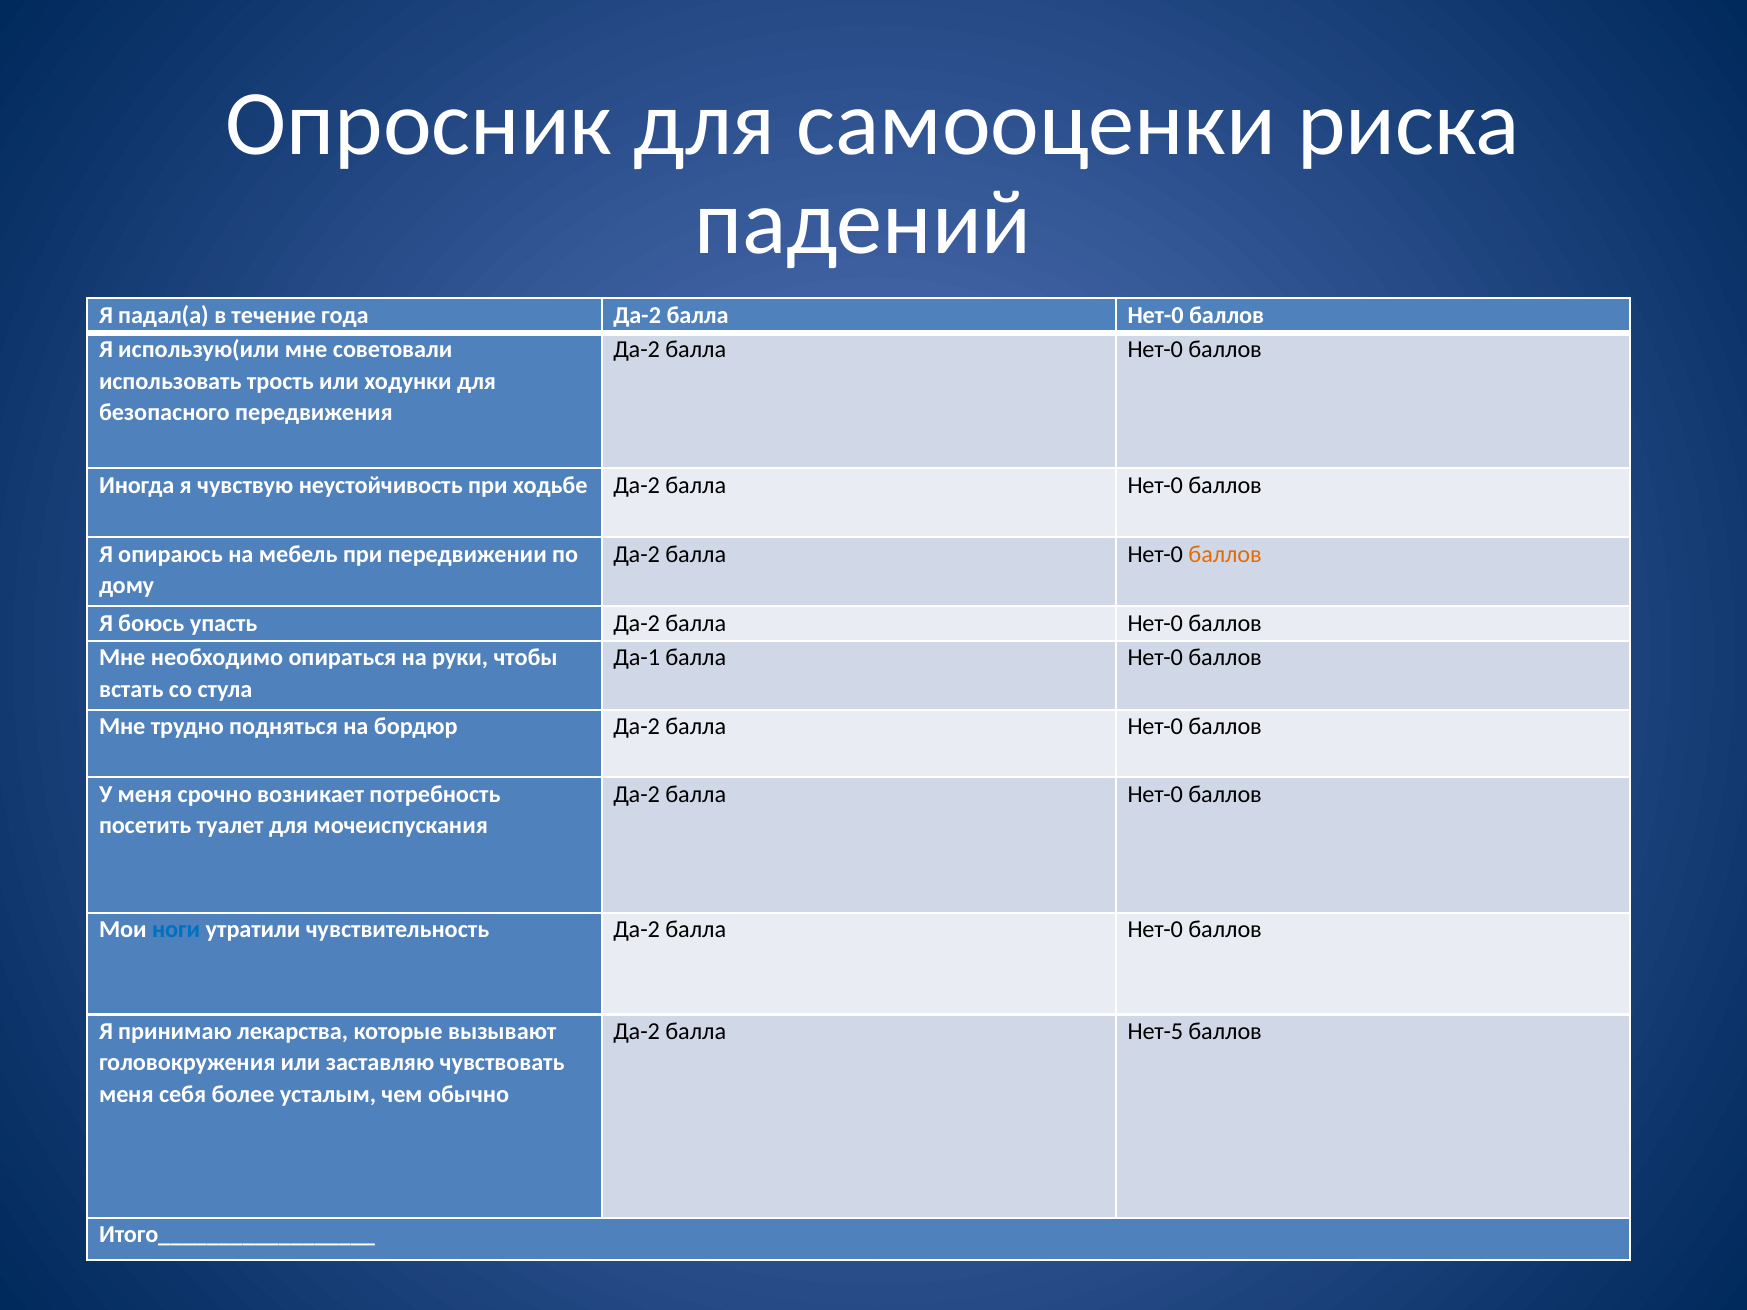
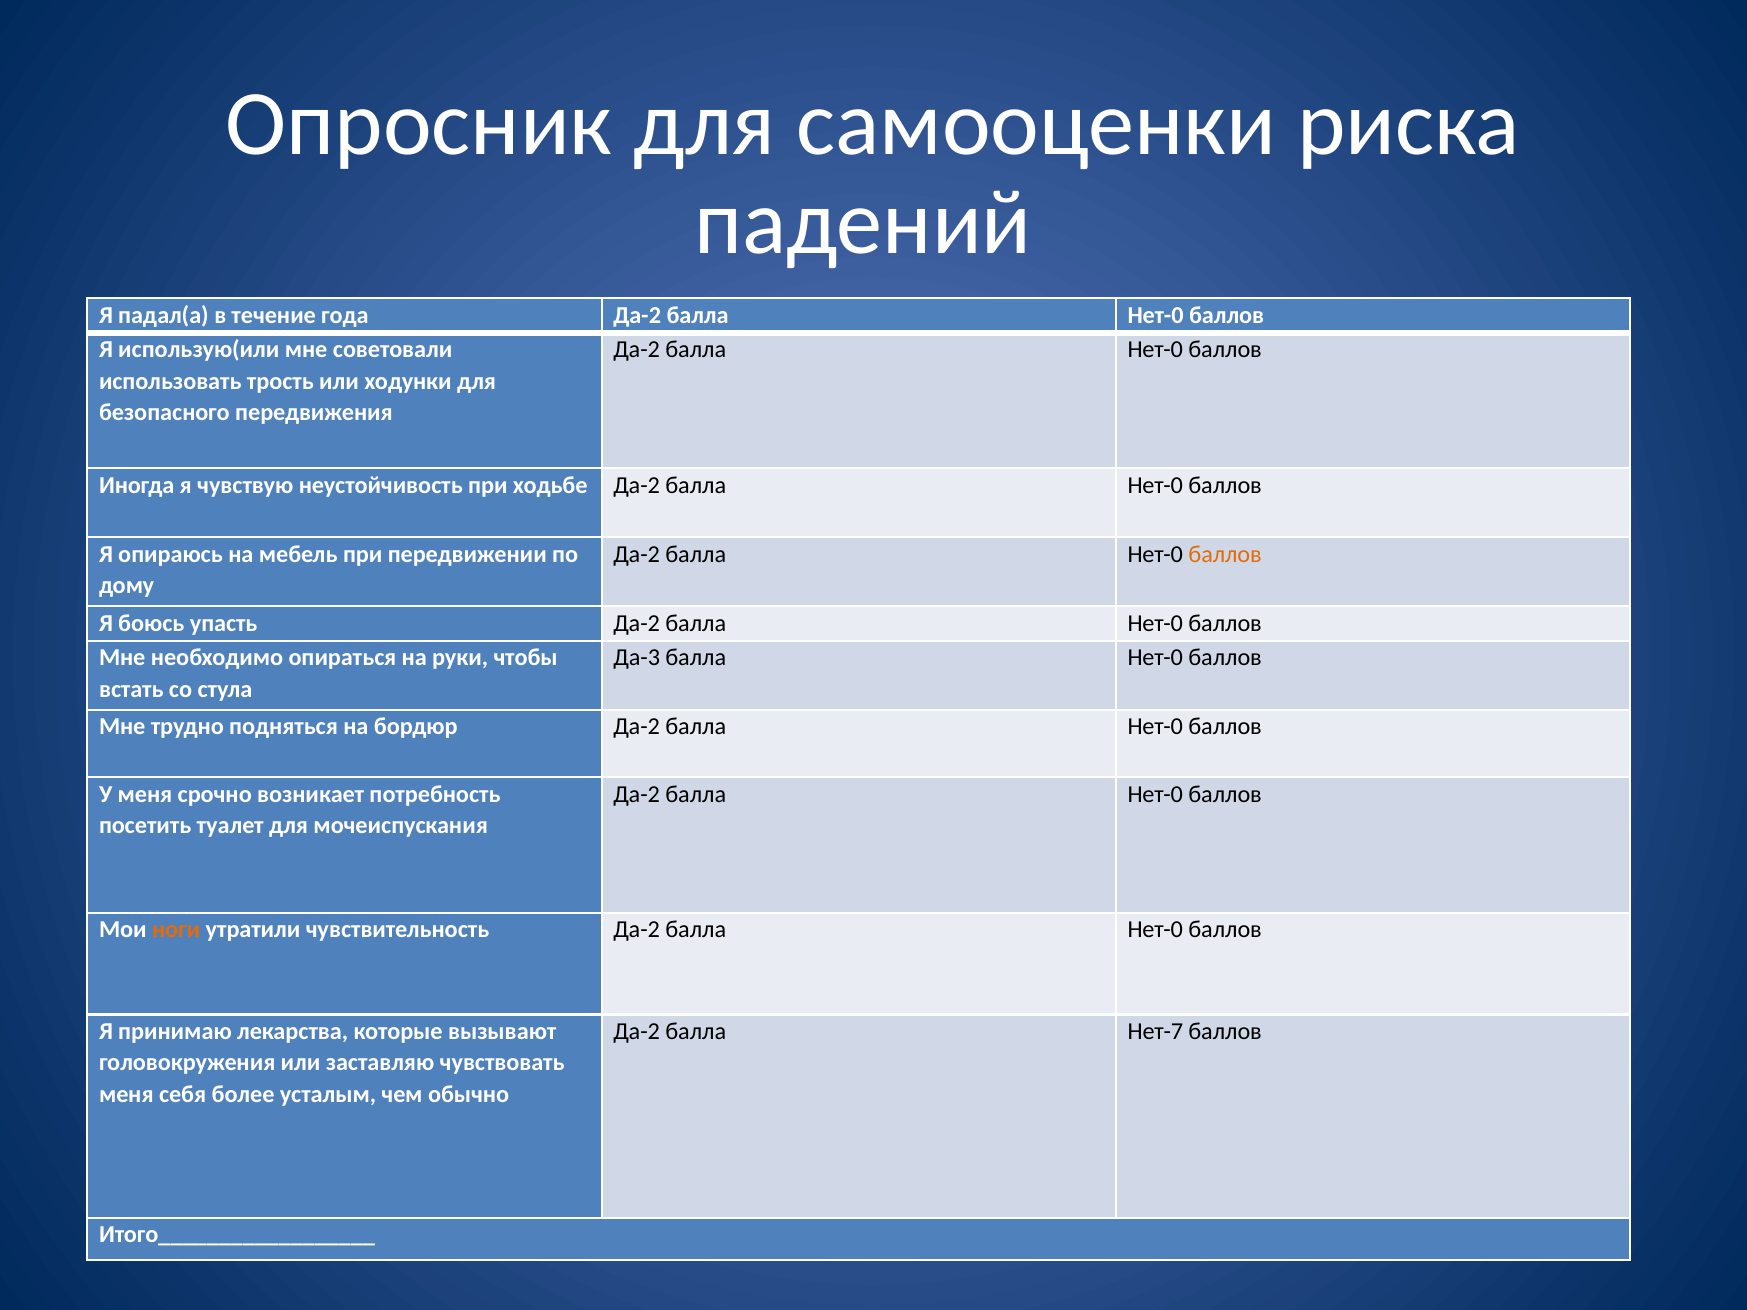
Да-1: Да-1 -> Да-3
ноги colour: blue -> orange
Нет-5: Нет-5 -> Нет-7
